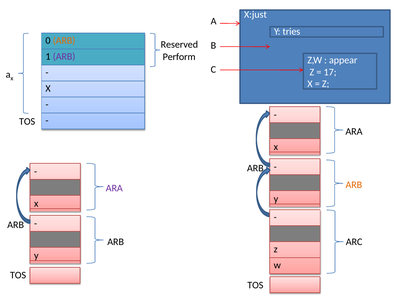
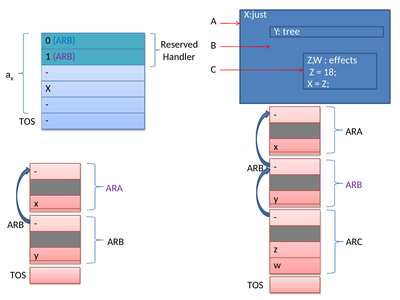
tries: tries -> tree
ARB at (64, 41) colour: orange -> blue
Perform: Perform -> Handler
appear: appear -> effects
17: 17 -> 18
ARB at (354, 185) colour: orange -> purple
